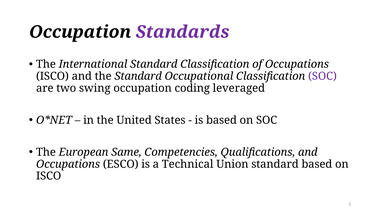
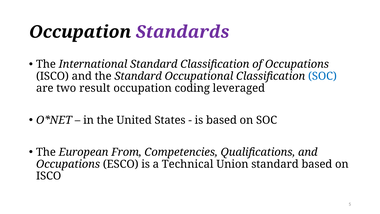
SOC at (322, 76) colour: purple -> blue
swing: swing -> result
Same: Same -> From
